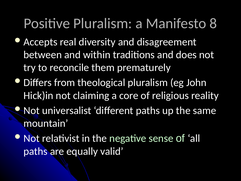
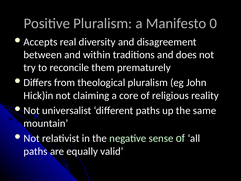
8: 8 -> 0
